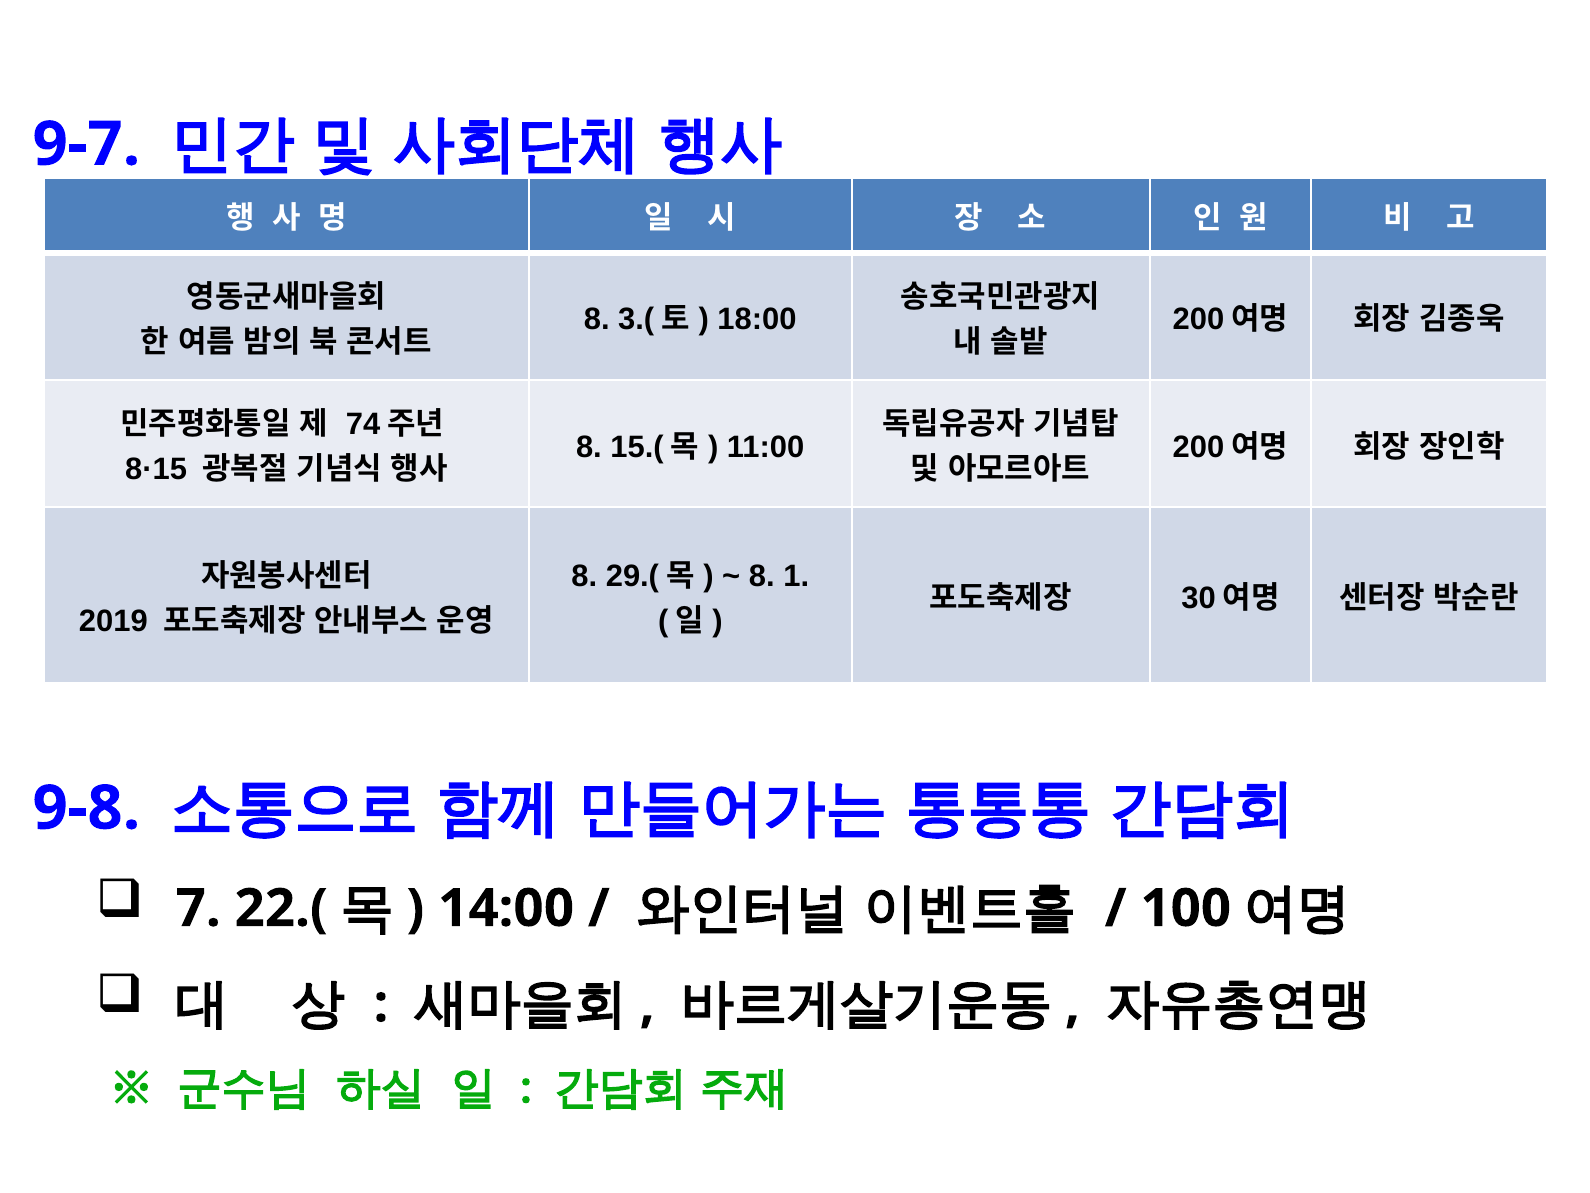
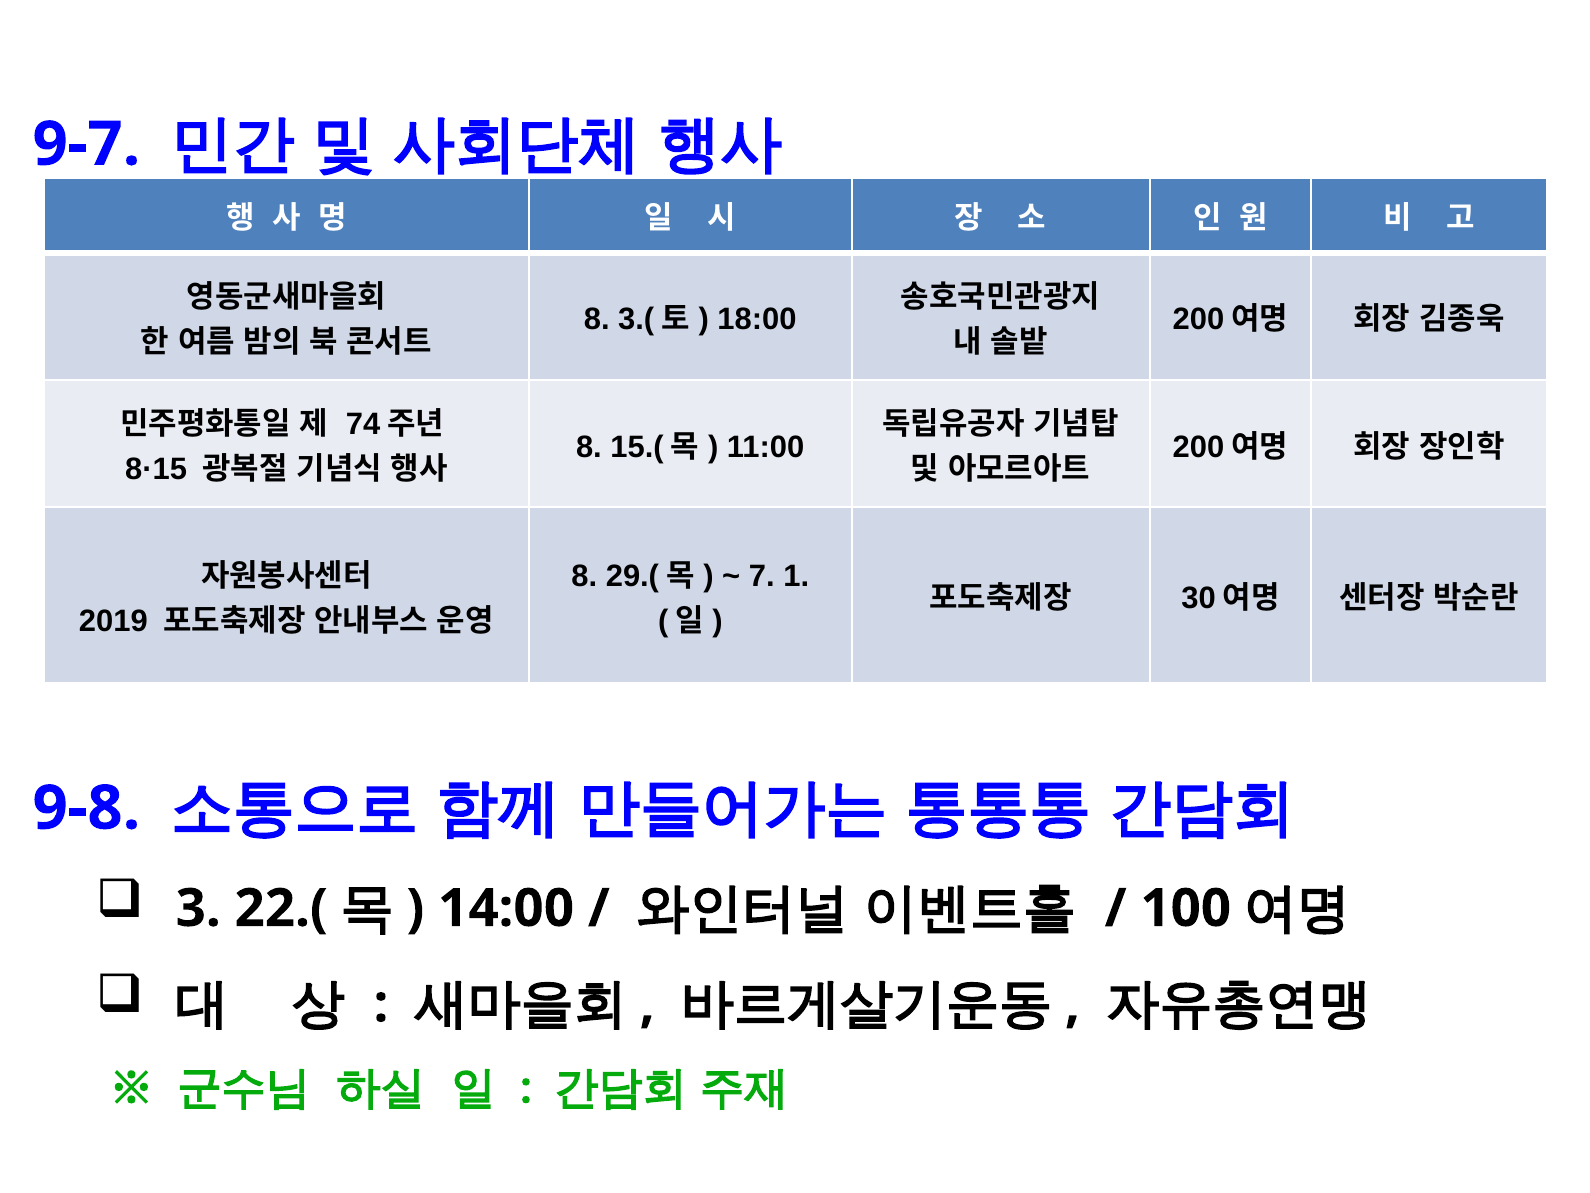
8 at (762, 576): 8 -> 7
7: 7 -> 3
